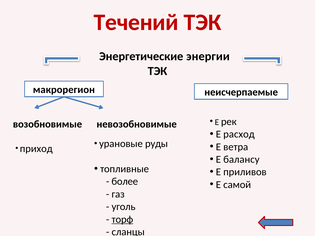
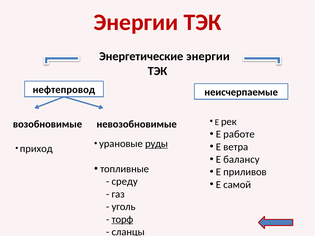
Течений at (136, 22): Течений -> Энергии
макрорегион: макрорегион -> нефтепровод
расход: расход -> работе
руды underline: none -> present
более: более -> среду
